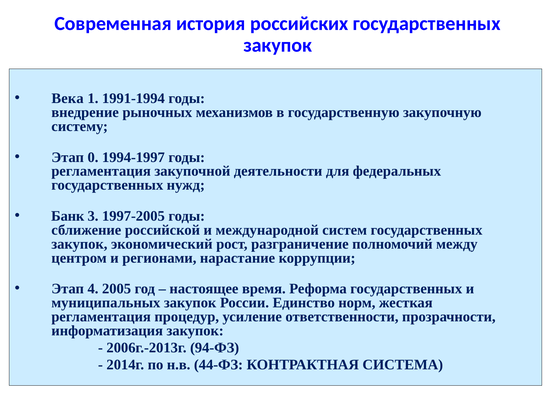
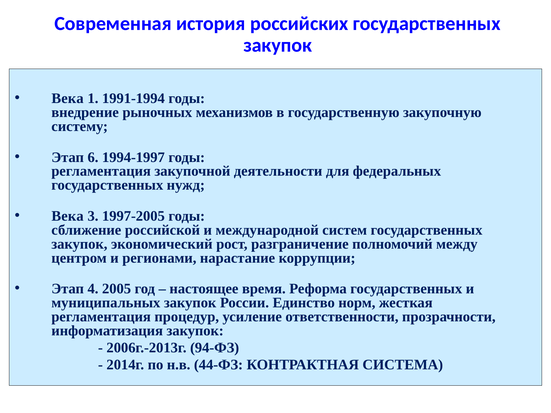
0: 0 -> 6
Банк at (68, 216): Банк -> Века
